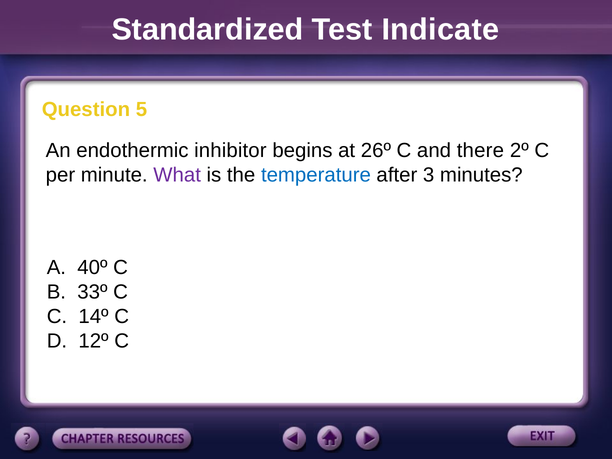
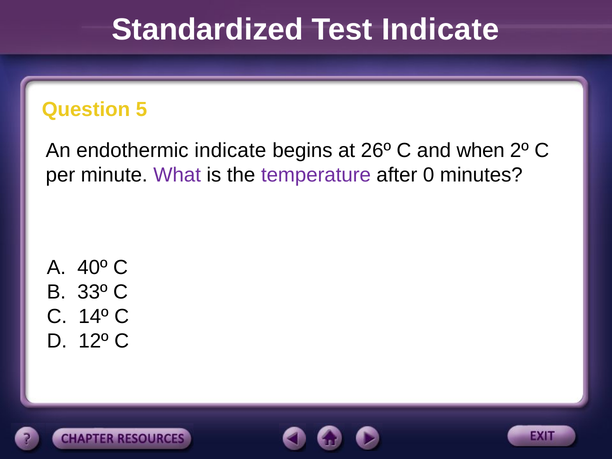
endothermic inhibitor: inhibitor -> indicate
there: there -> when
temperature colour: blue -> purple
3: 3 -> 0
